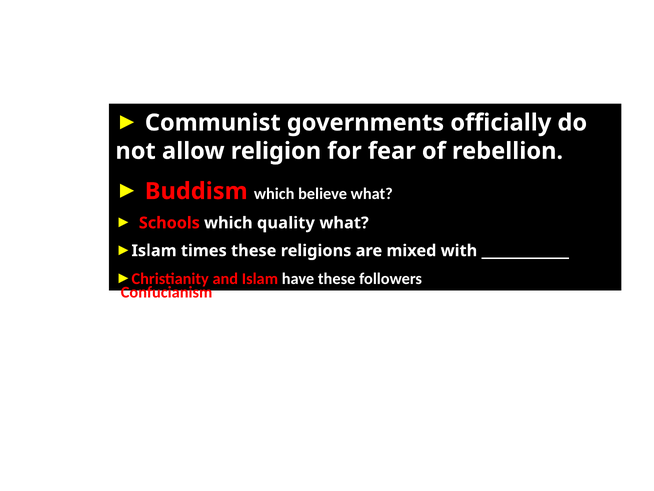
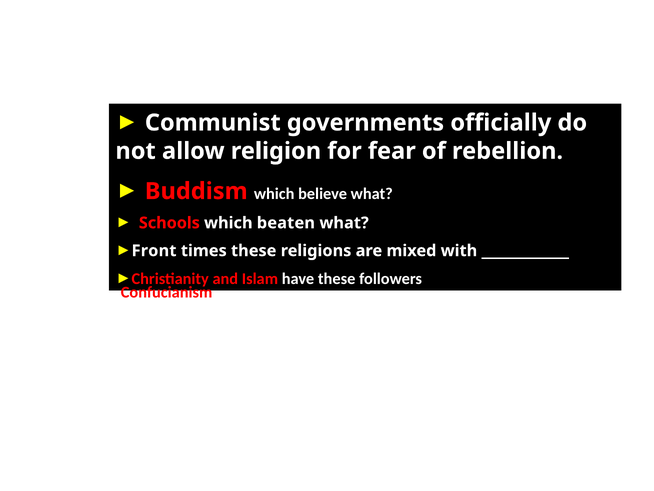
quality: quality -> beaten
Islam at (154, 251): Islam -> Front
